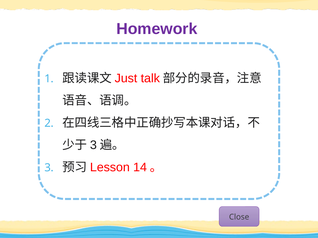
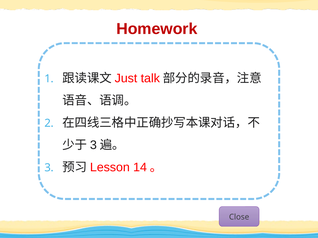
Homework colour: purple -> red
